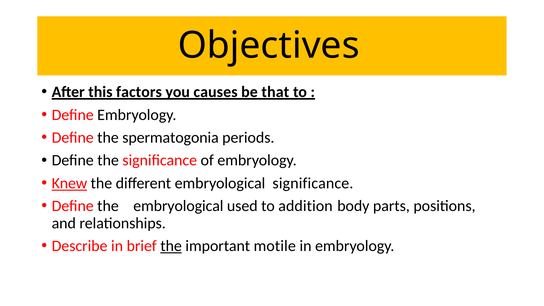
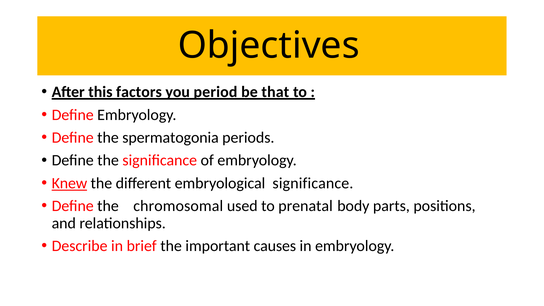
causes: causes -> period
the embryological: embryological -> chromosomal
addition: addition -> prenatal
the at (171, 246) underline: present -> none
motile: motile -> causes
